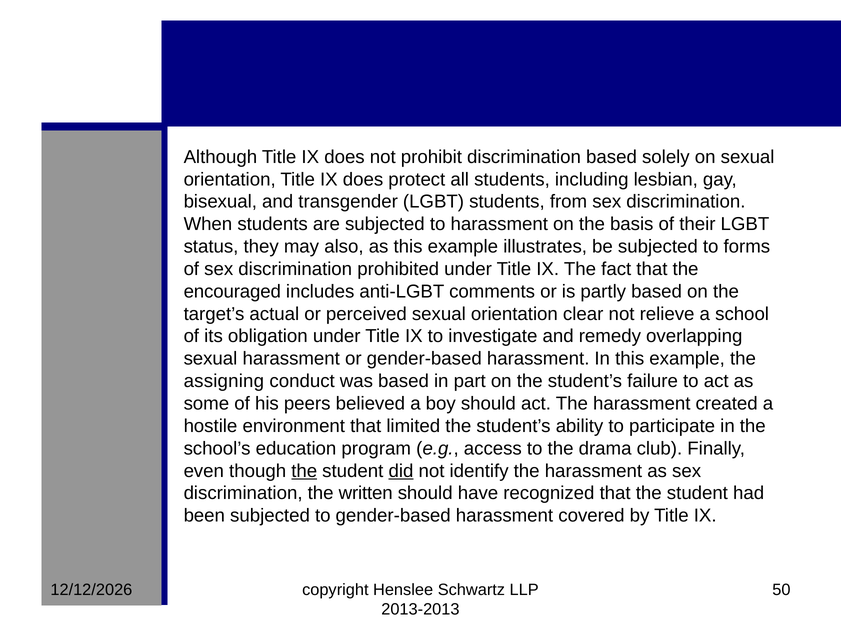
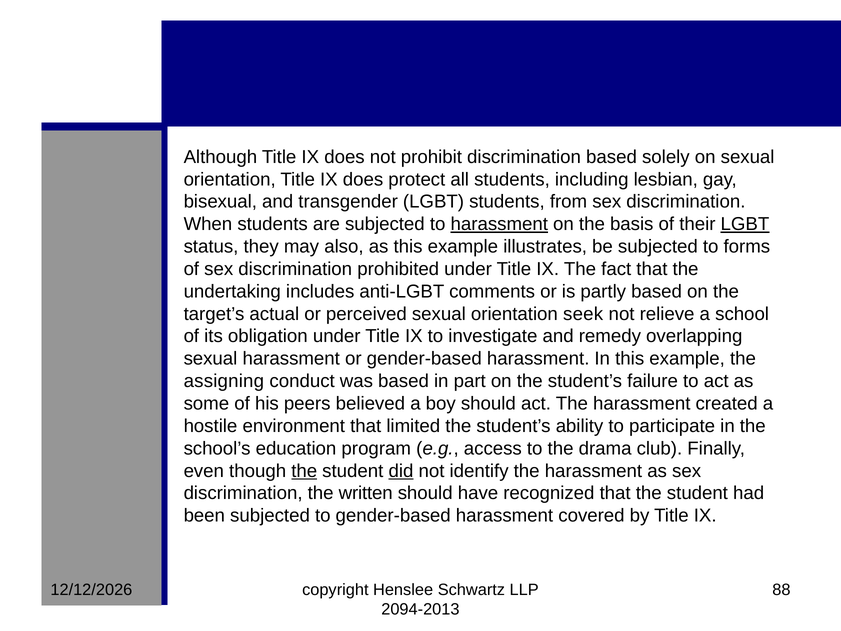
harassment at (499, 224) underline: none -> present
LGBT at (745, 224) underline: none -> present
encouraged: encouraged -> undertaking
clear: clear -> seek
50: 50 -> 88
2013-2013: 2013-2013 -> 2094-2013
